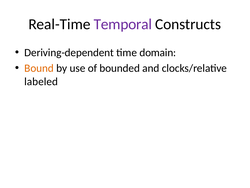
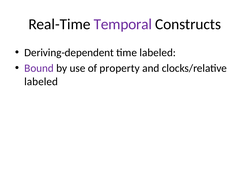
time domain: domain -> labeled
Bound colour: orange -> purple
bounded: bounded -> property
